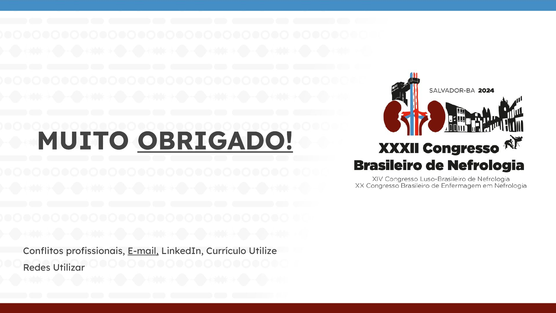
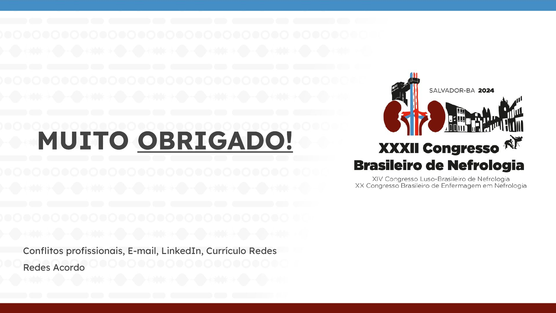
E-mail underline: present -> none
Currículo Utilize: Utilize -> Redes
Utilizar: Utilizar -> Acordo
